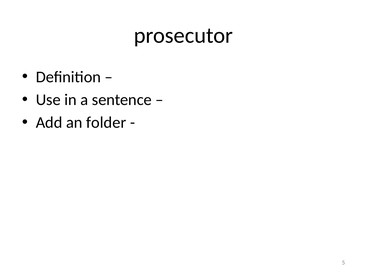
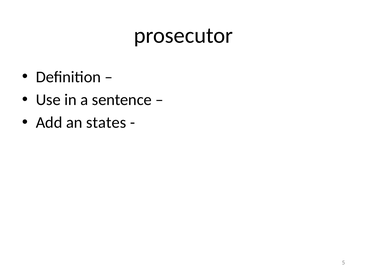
folder: folder -> states
